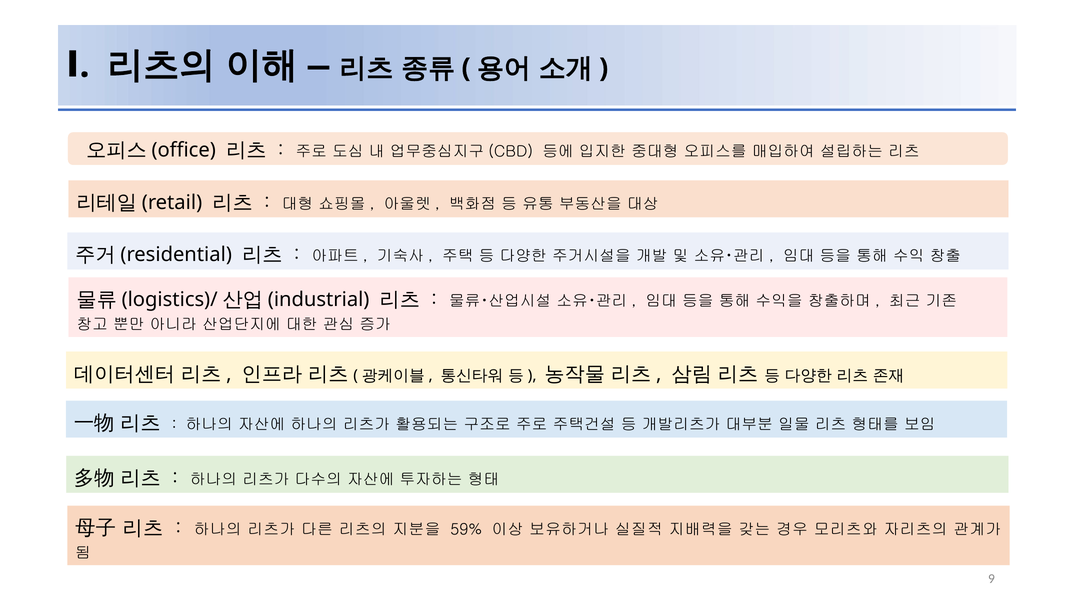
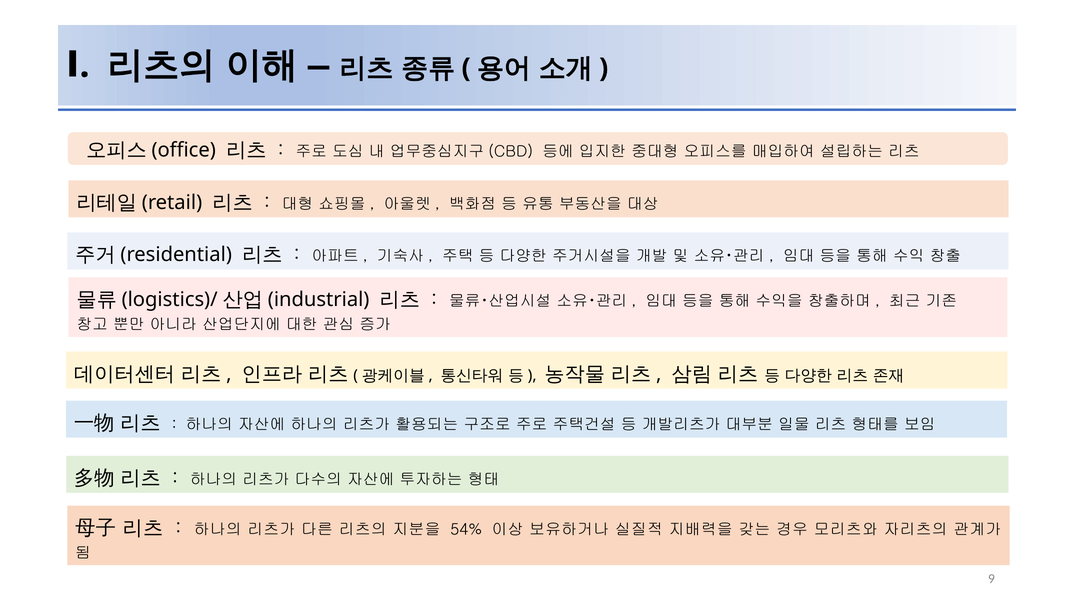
59%: 59% -> 54%
